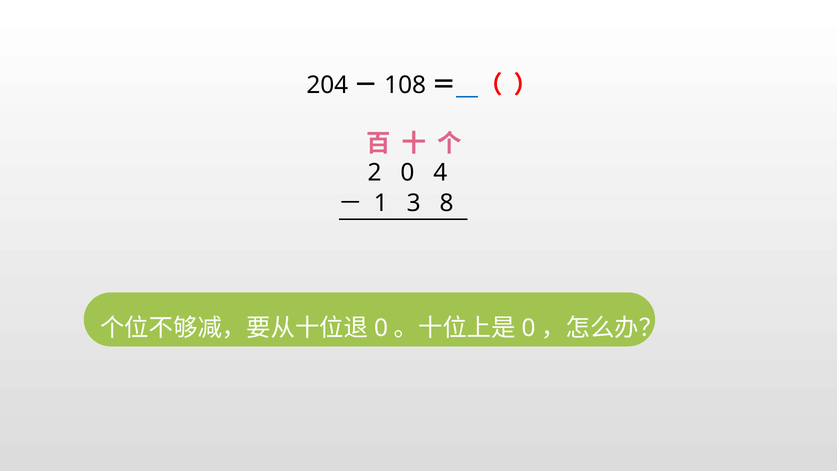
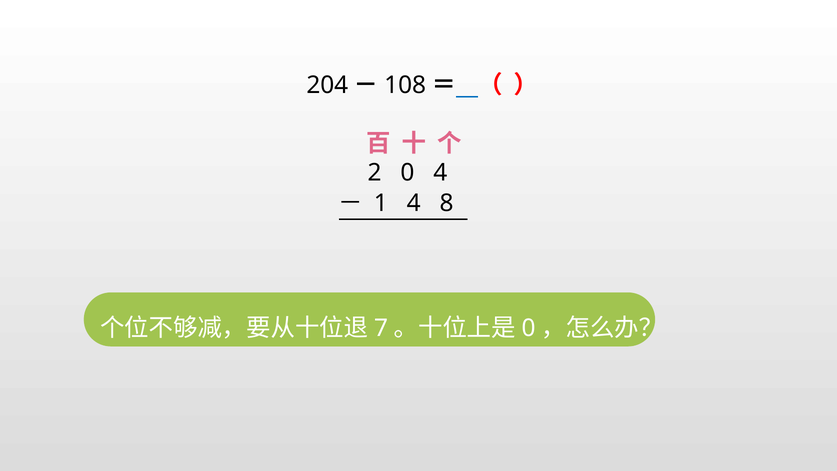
1 3: 3 -> 4
0 at (381, 328): 0 -> 7
